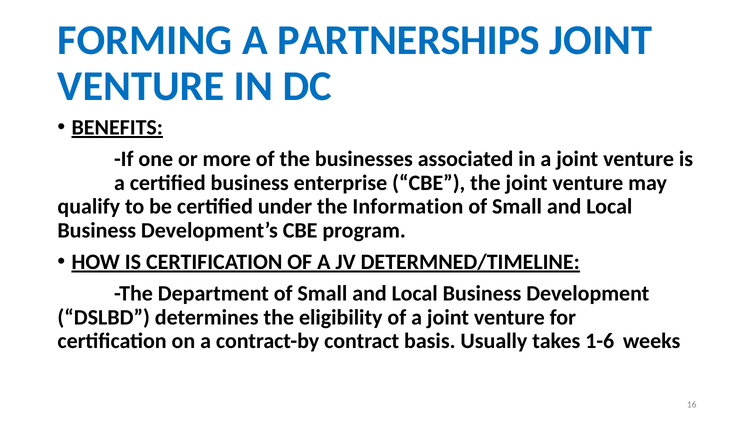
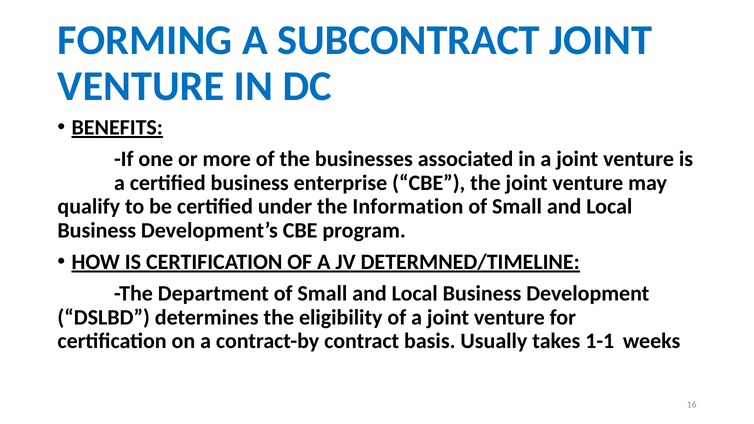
PARTNERSHIPS: PARTNERSHIPS -> SUBCONTRACT
1-6: 1-6 -> 1-1
